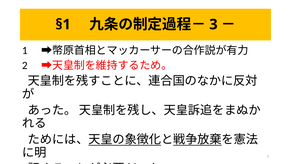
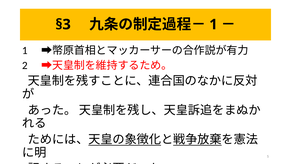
§1: §1 -> §3
3 at (213, 24): 3 -> 1
